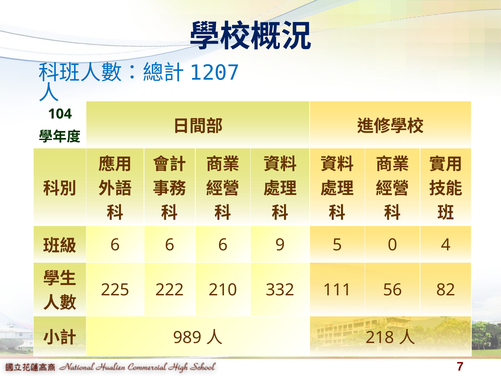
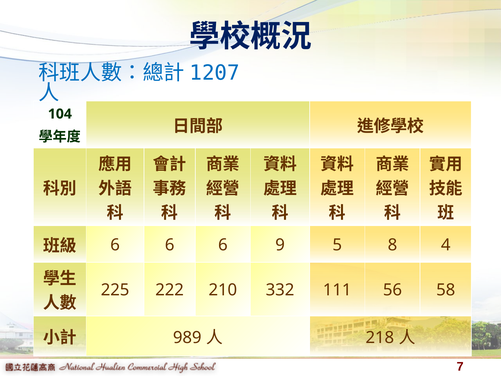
0: 0 -> 8
82: 82 -> 58
